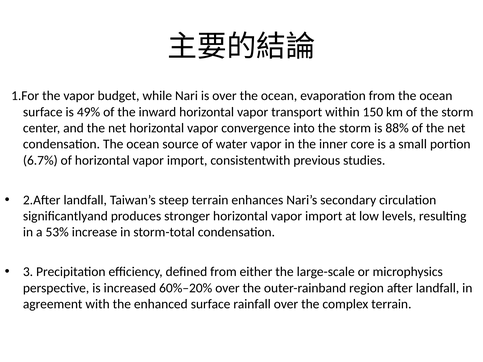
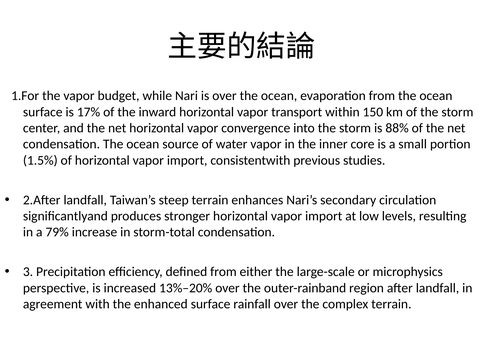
49%: 49% -> 17%
6.7%: 6.7% -> 1.5%
53%: 53% -> 79%
60%–20%: 60%–20% -> 13%–20%
